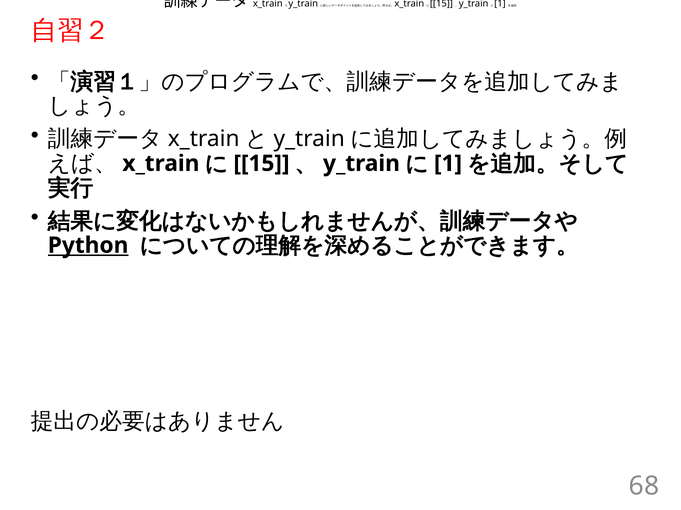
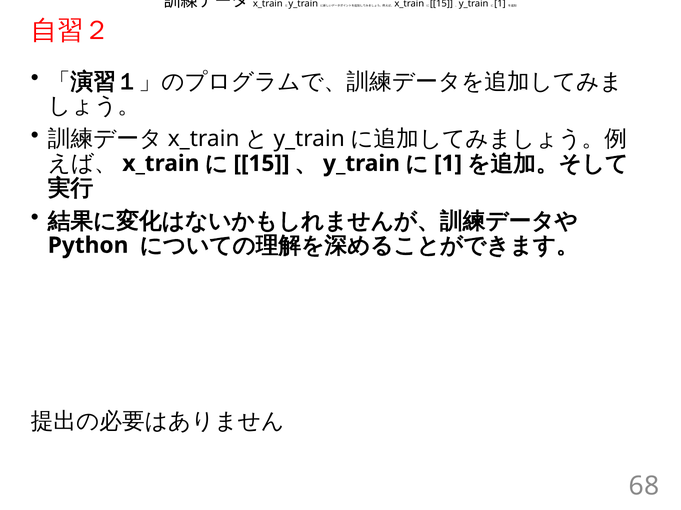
Python underline: present -> none
